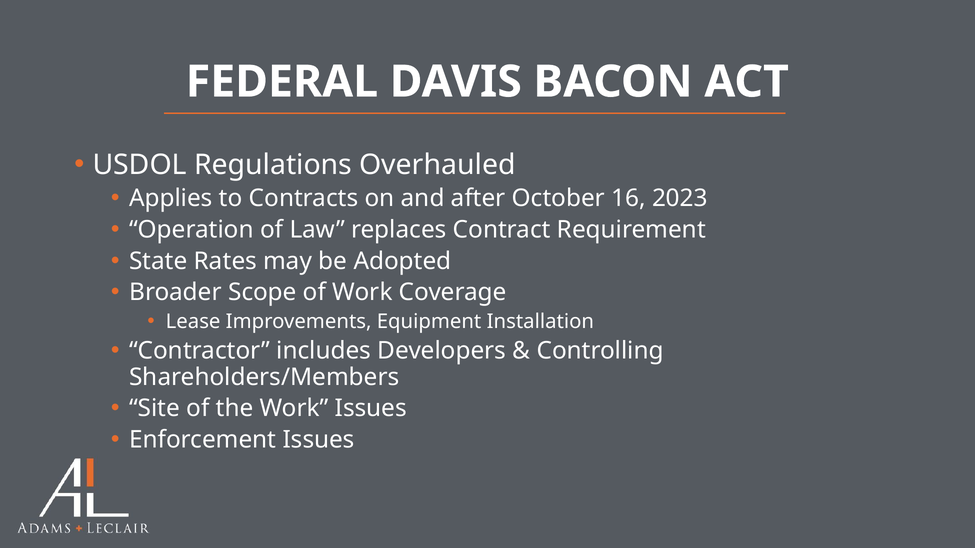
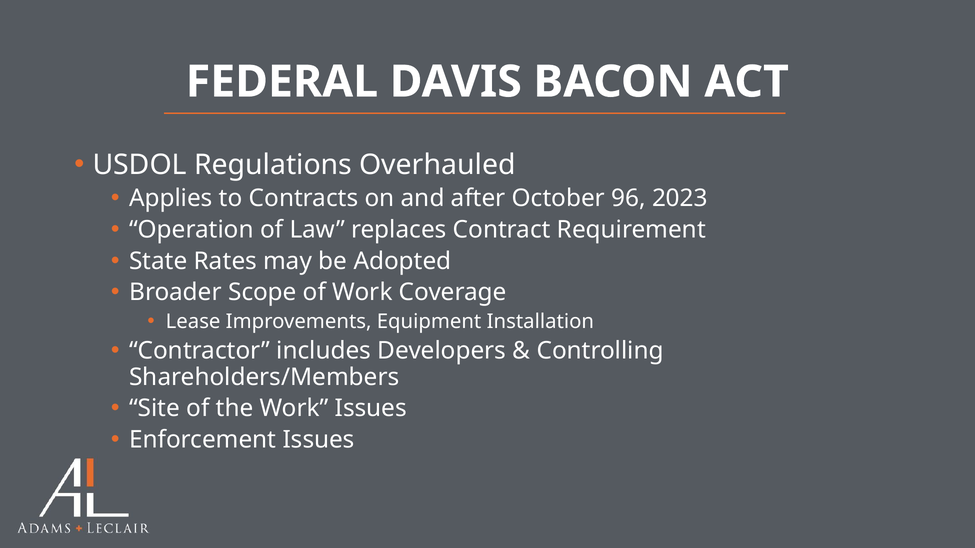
16: 16 -> 96
